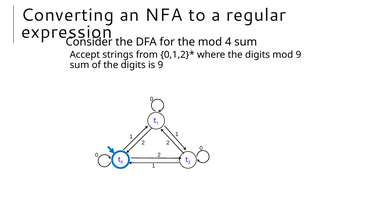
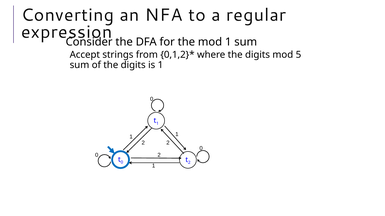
mod 4: 4 -> 1
mod 9: 9 -> 5
is 9: 9 -> 1
